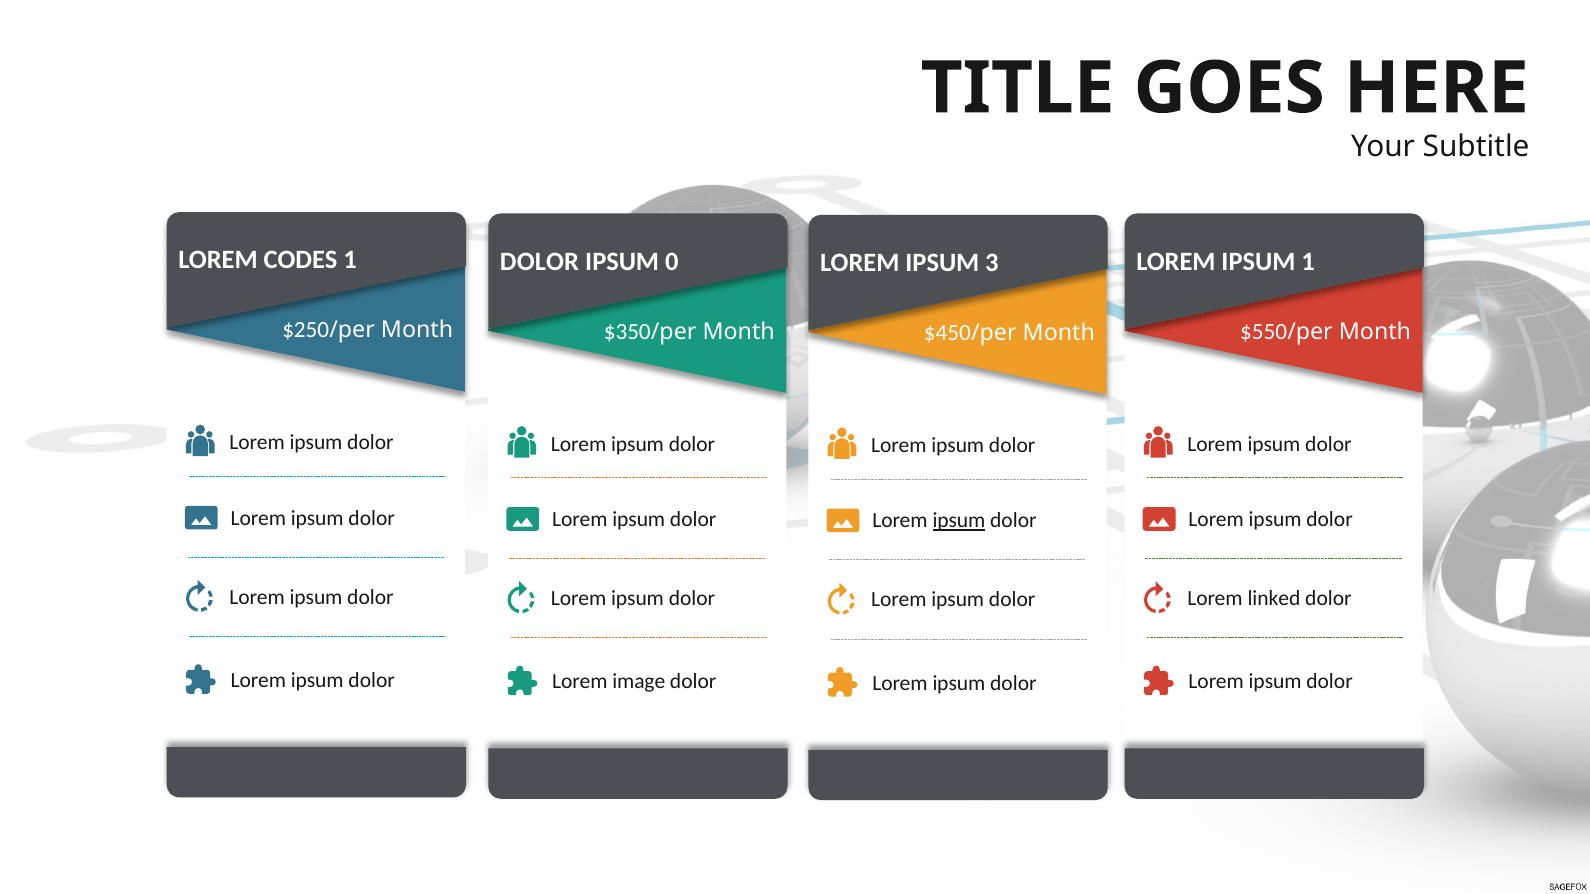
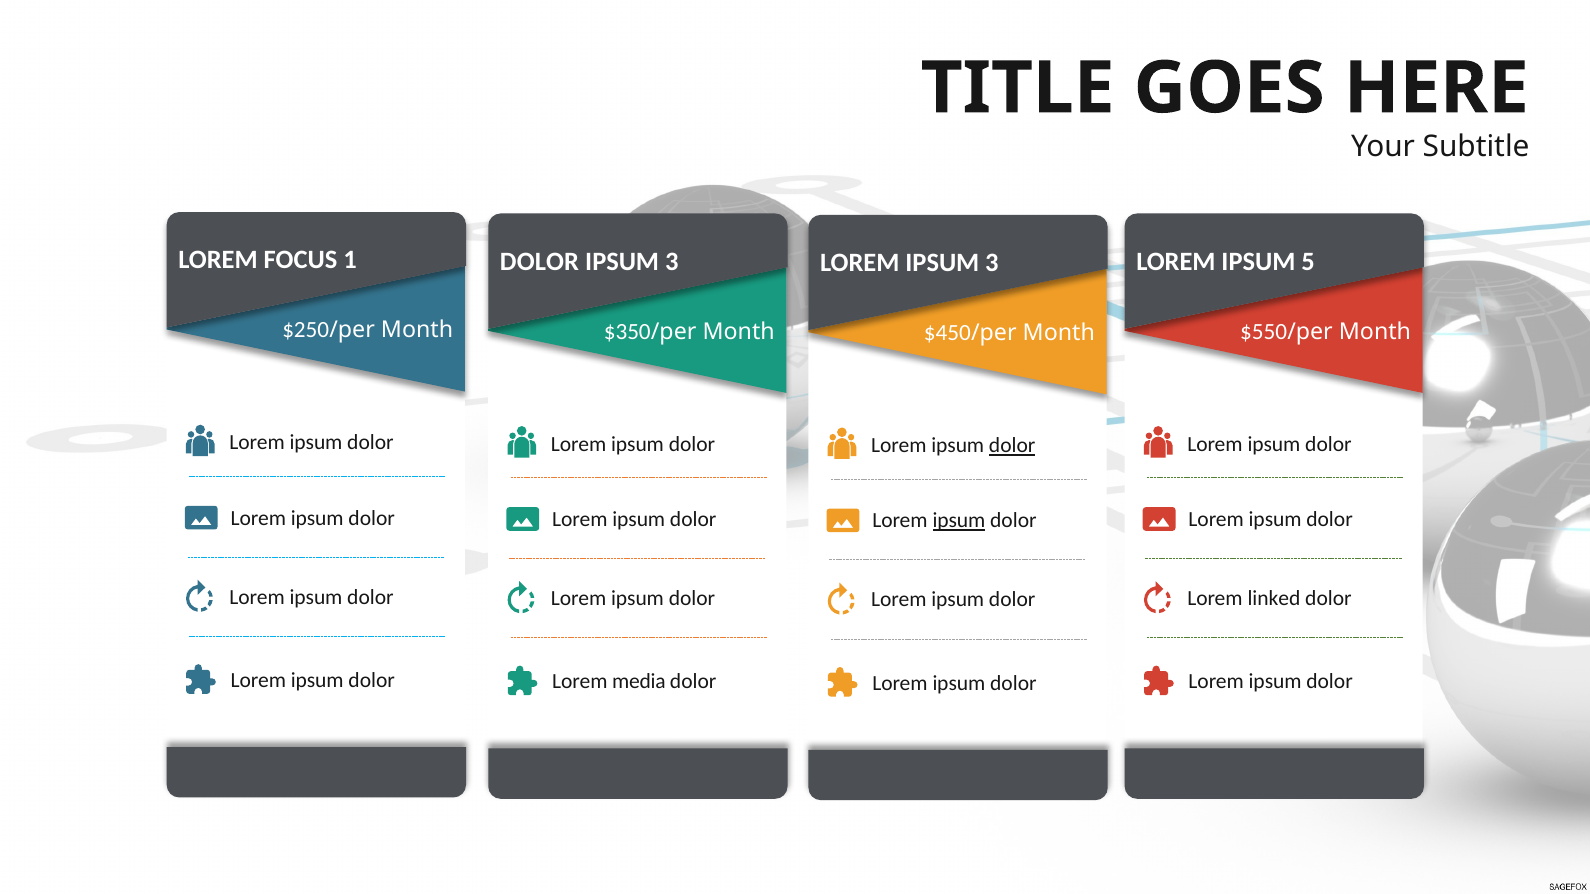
CODES: CODES -> FOCUS
0 at (672, 261): 0 -> 3
IPSUM 1: 1 -> 5
dolor at (1012, 446) underline: none -> present
image: image -> media
